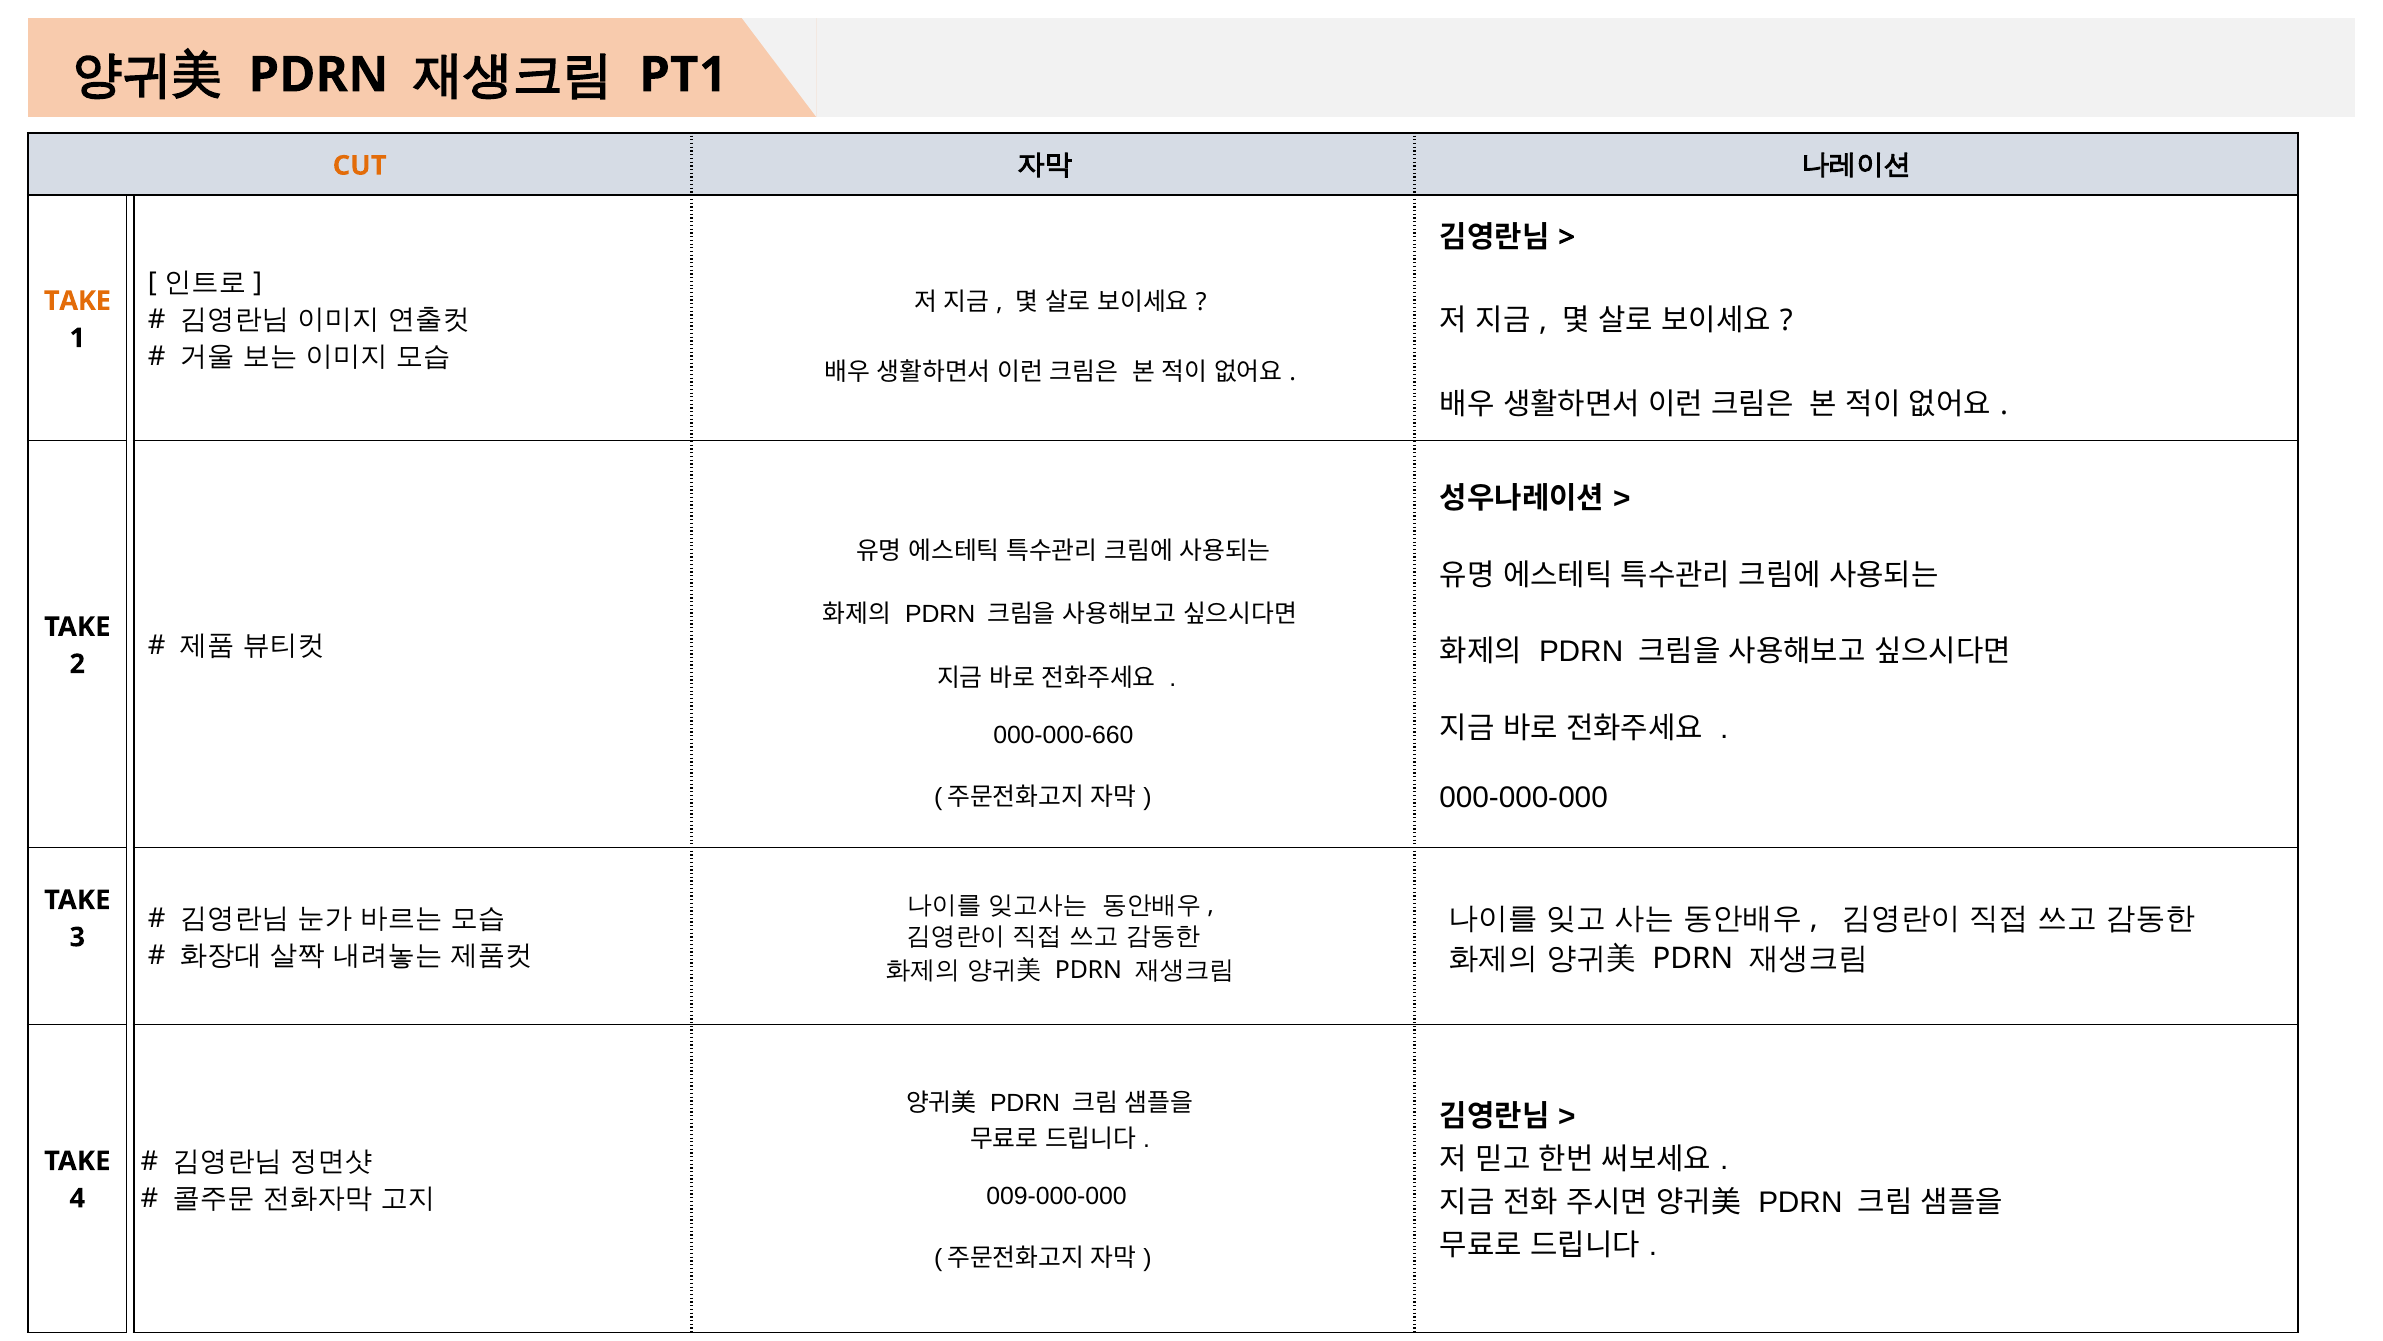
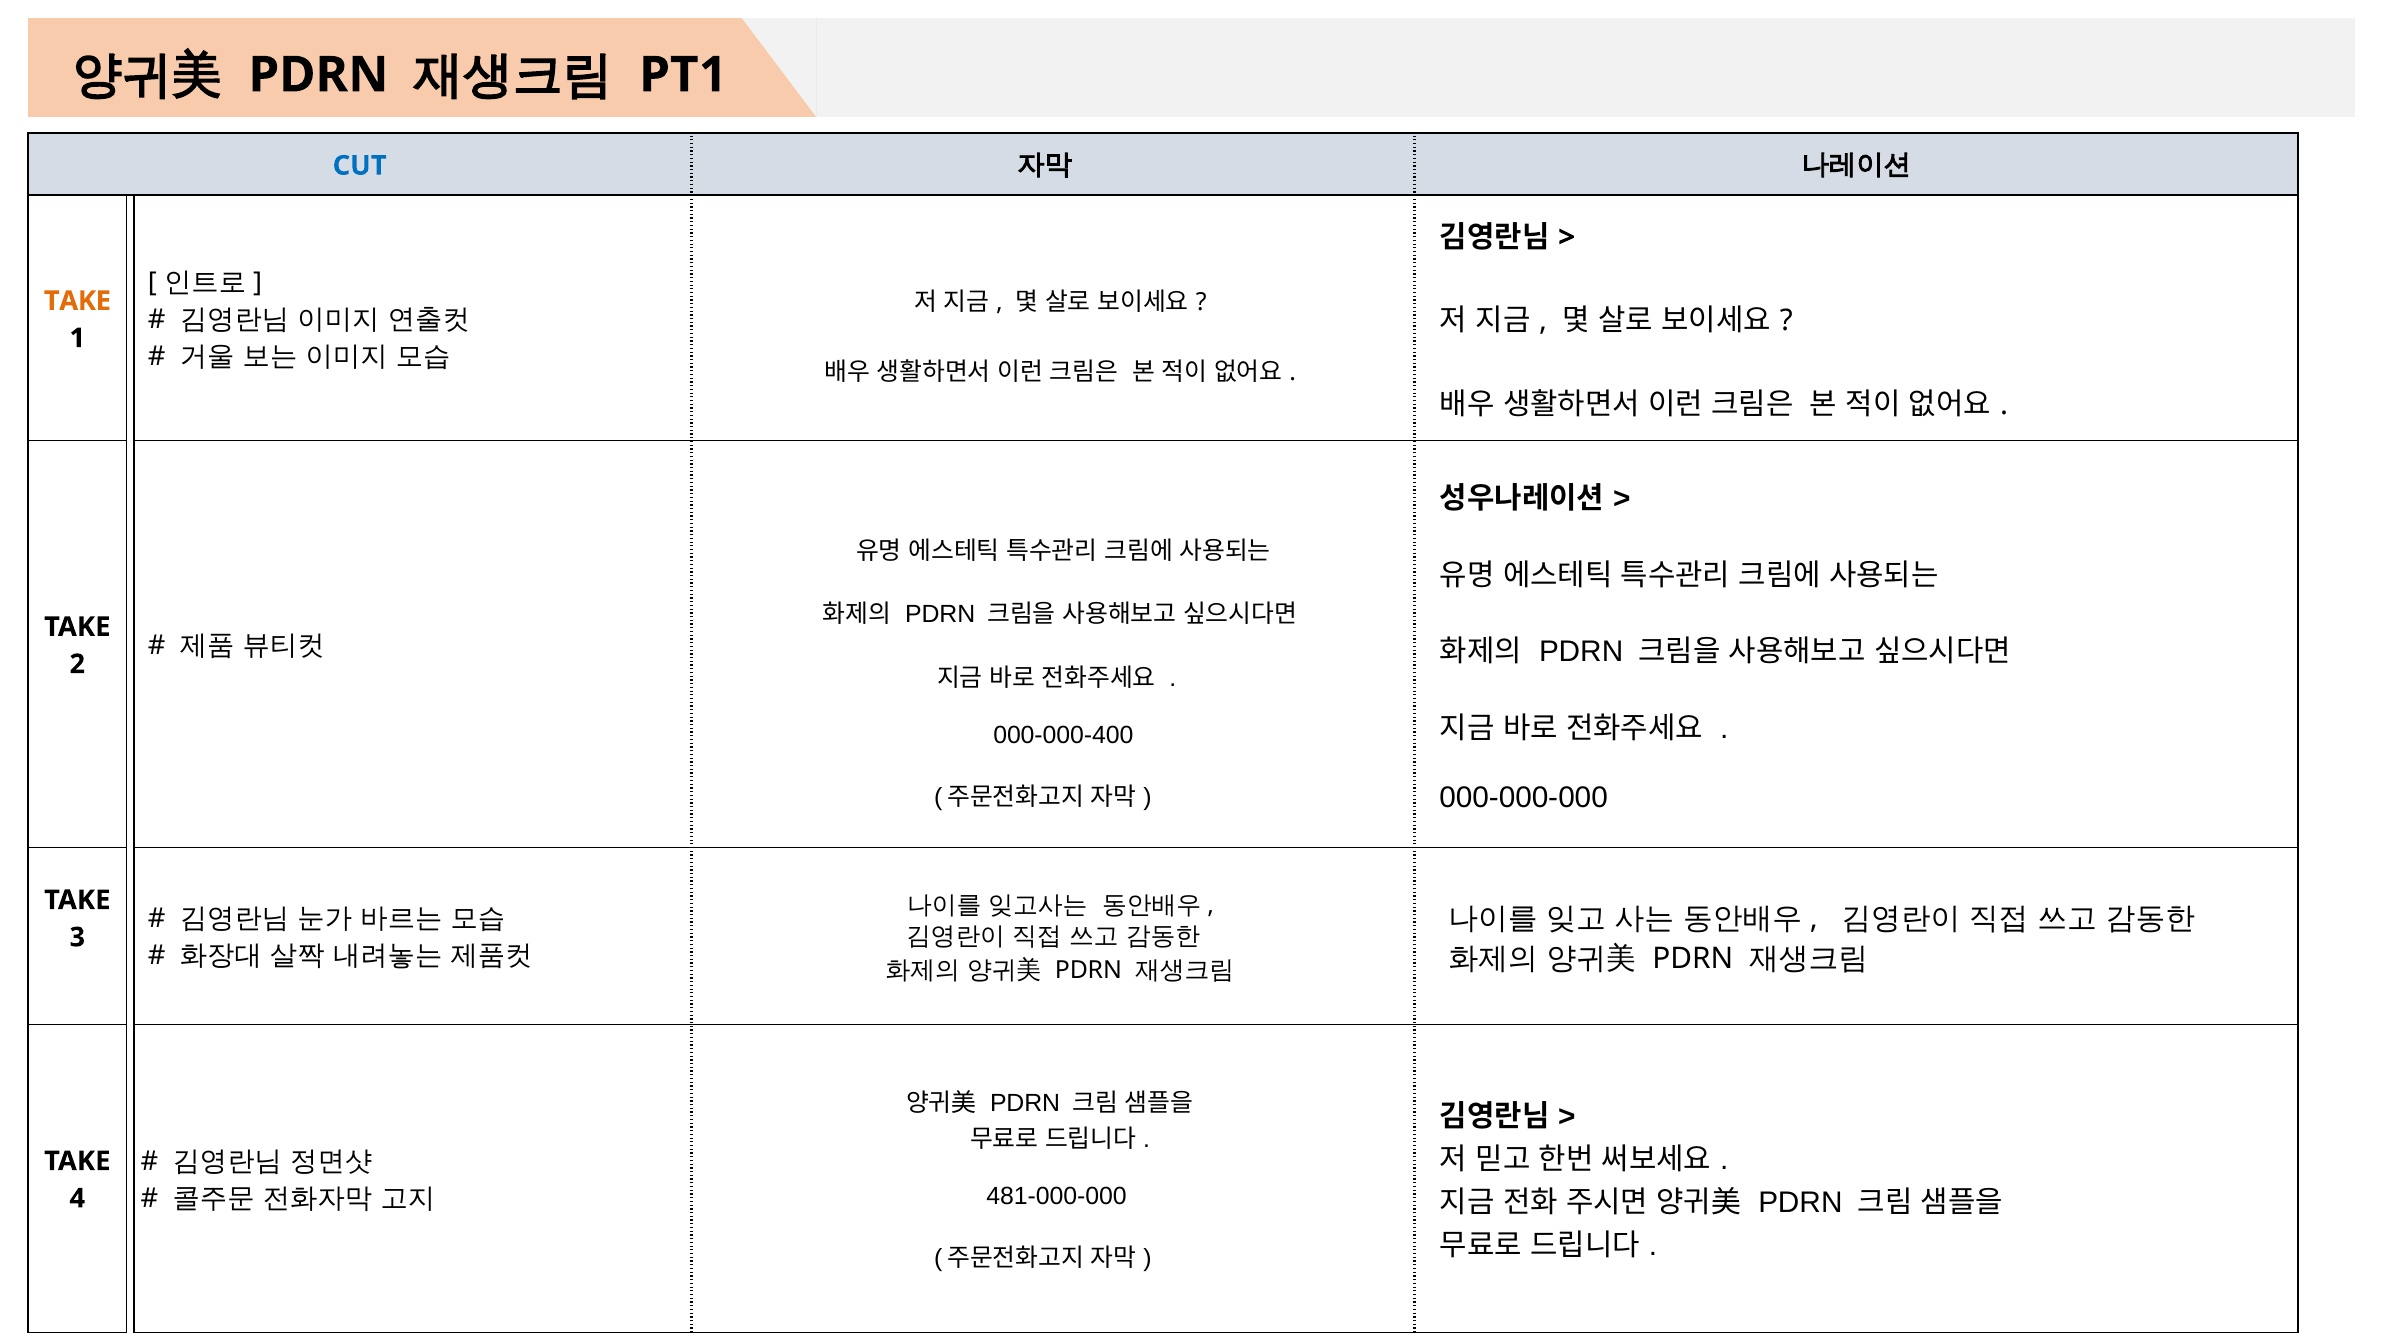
CUT colour: orange -> blue
000-000-660: 000-000-660 -> 000-000-400
009-000-000: 009-000-000 -> 481-000-000
